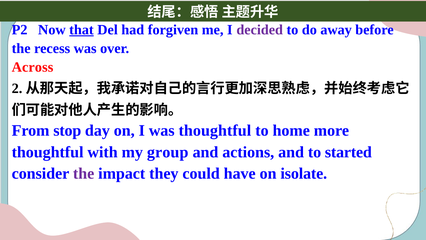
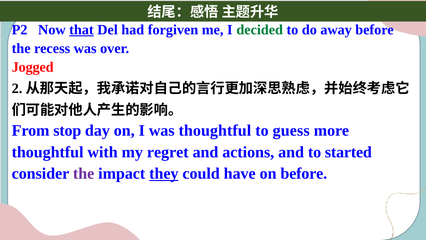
decided colour: purple -> green
Across: Across -> Jogged
home: home -> guess
group: group -> regret
they underline: none -> present
on isolate: isolate -> before
